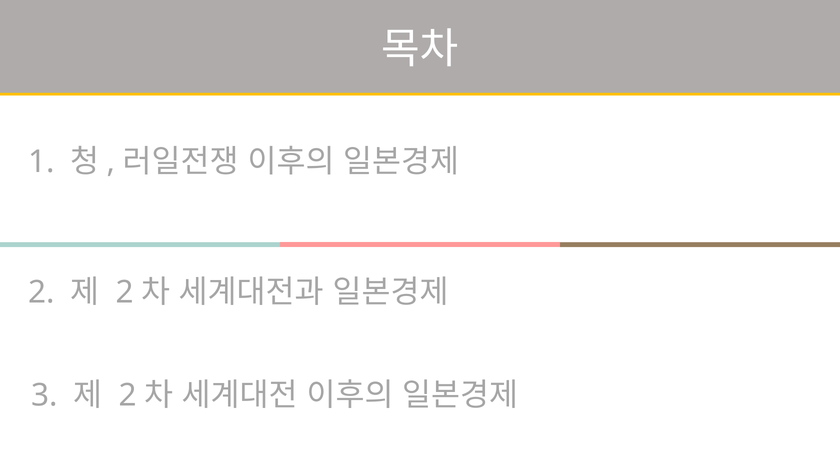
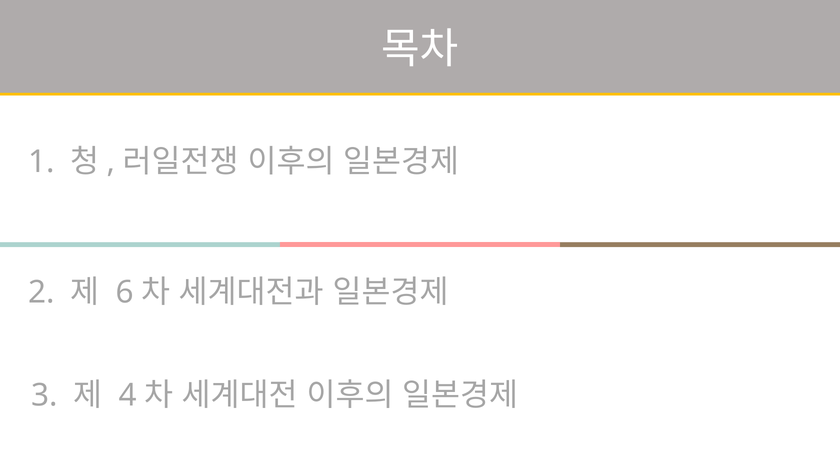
2 at (125, 292): 2 -> 6
2 at (128, 395): 2 -> 4
